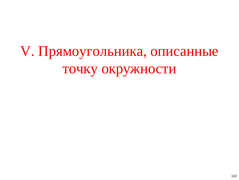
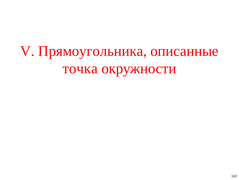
точку: точку -> точка
